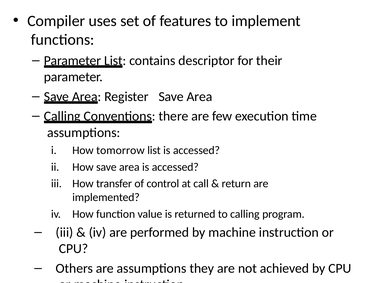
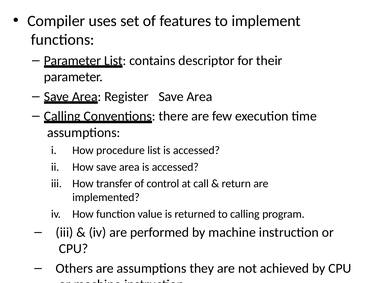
tomorrow: tomorrow -> procedure
